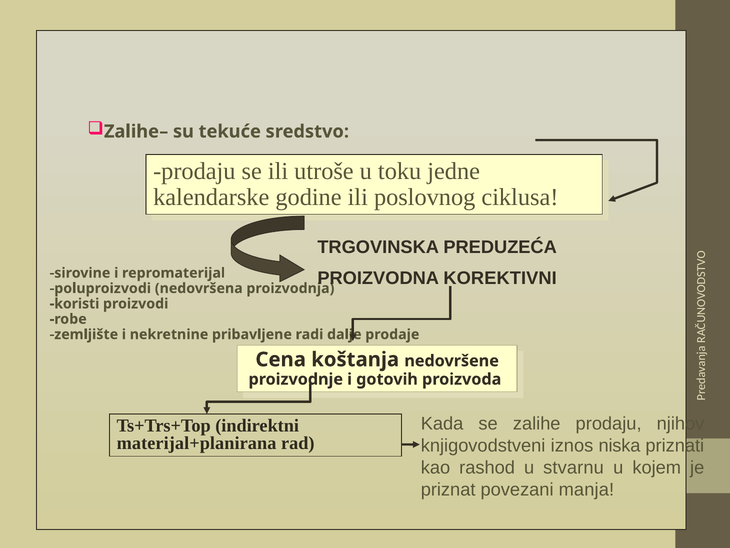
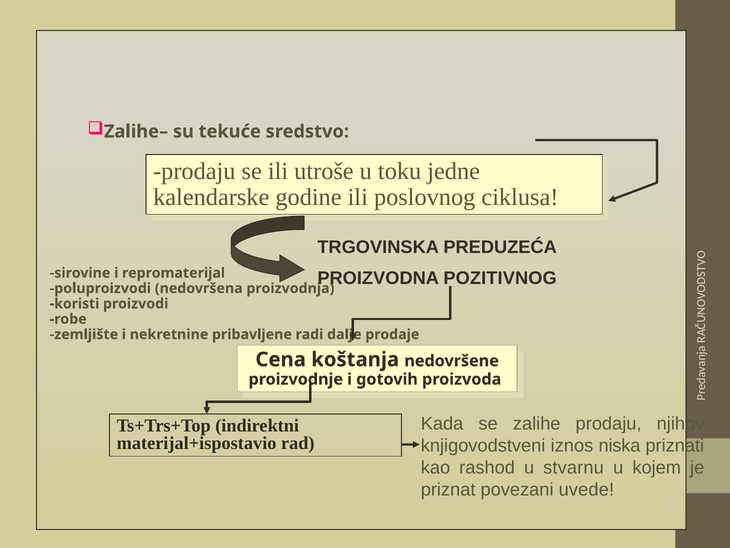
KOREKTIVNI: KOREKTIVNI -> POZITIVNOG
materijal+planirana: materijal+planirana -> materijal+ispostavio
manja: manja -> uvede
